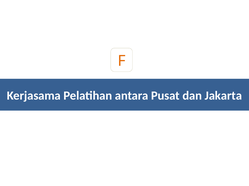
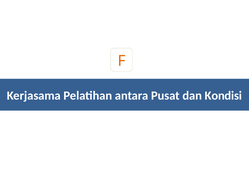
Jakarta: Jakarta -> Kondisi
